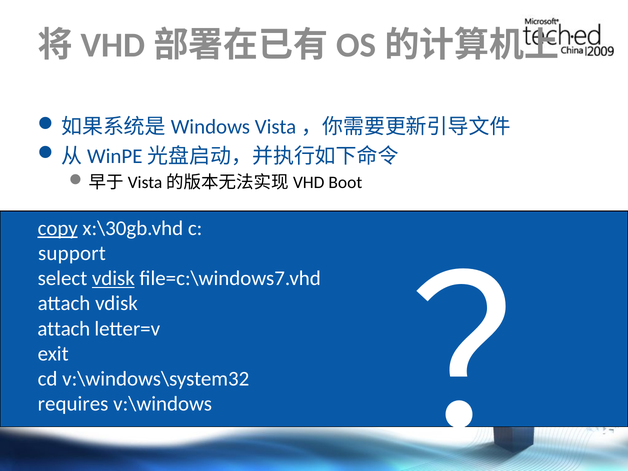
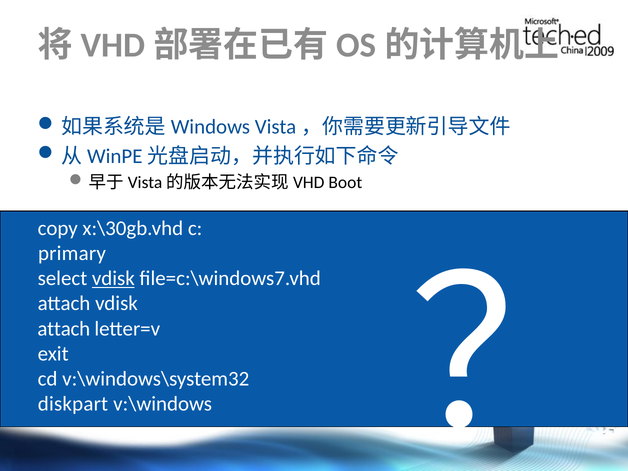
copy underline: present -> none
support: support -> primary
requires: requires -> diskpart
